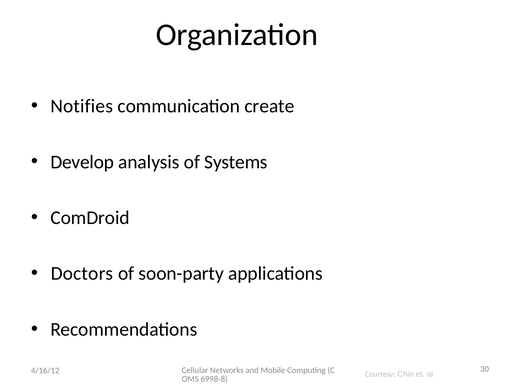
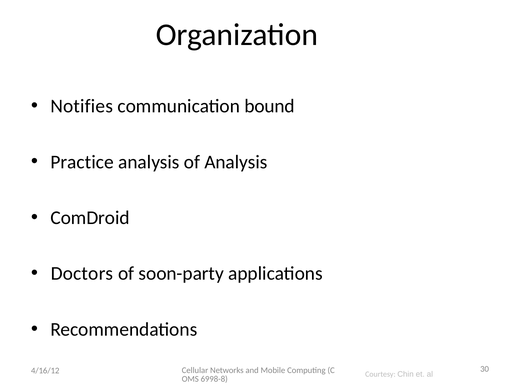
create: create -> bound
Develop: Develop -> Practice
of Systems: Systems -> Analysis
